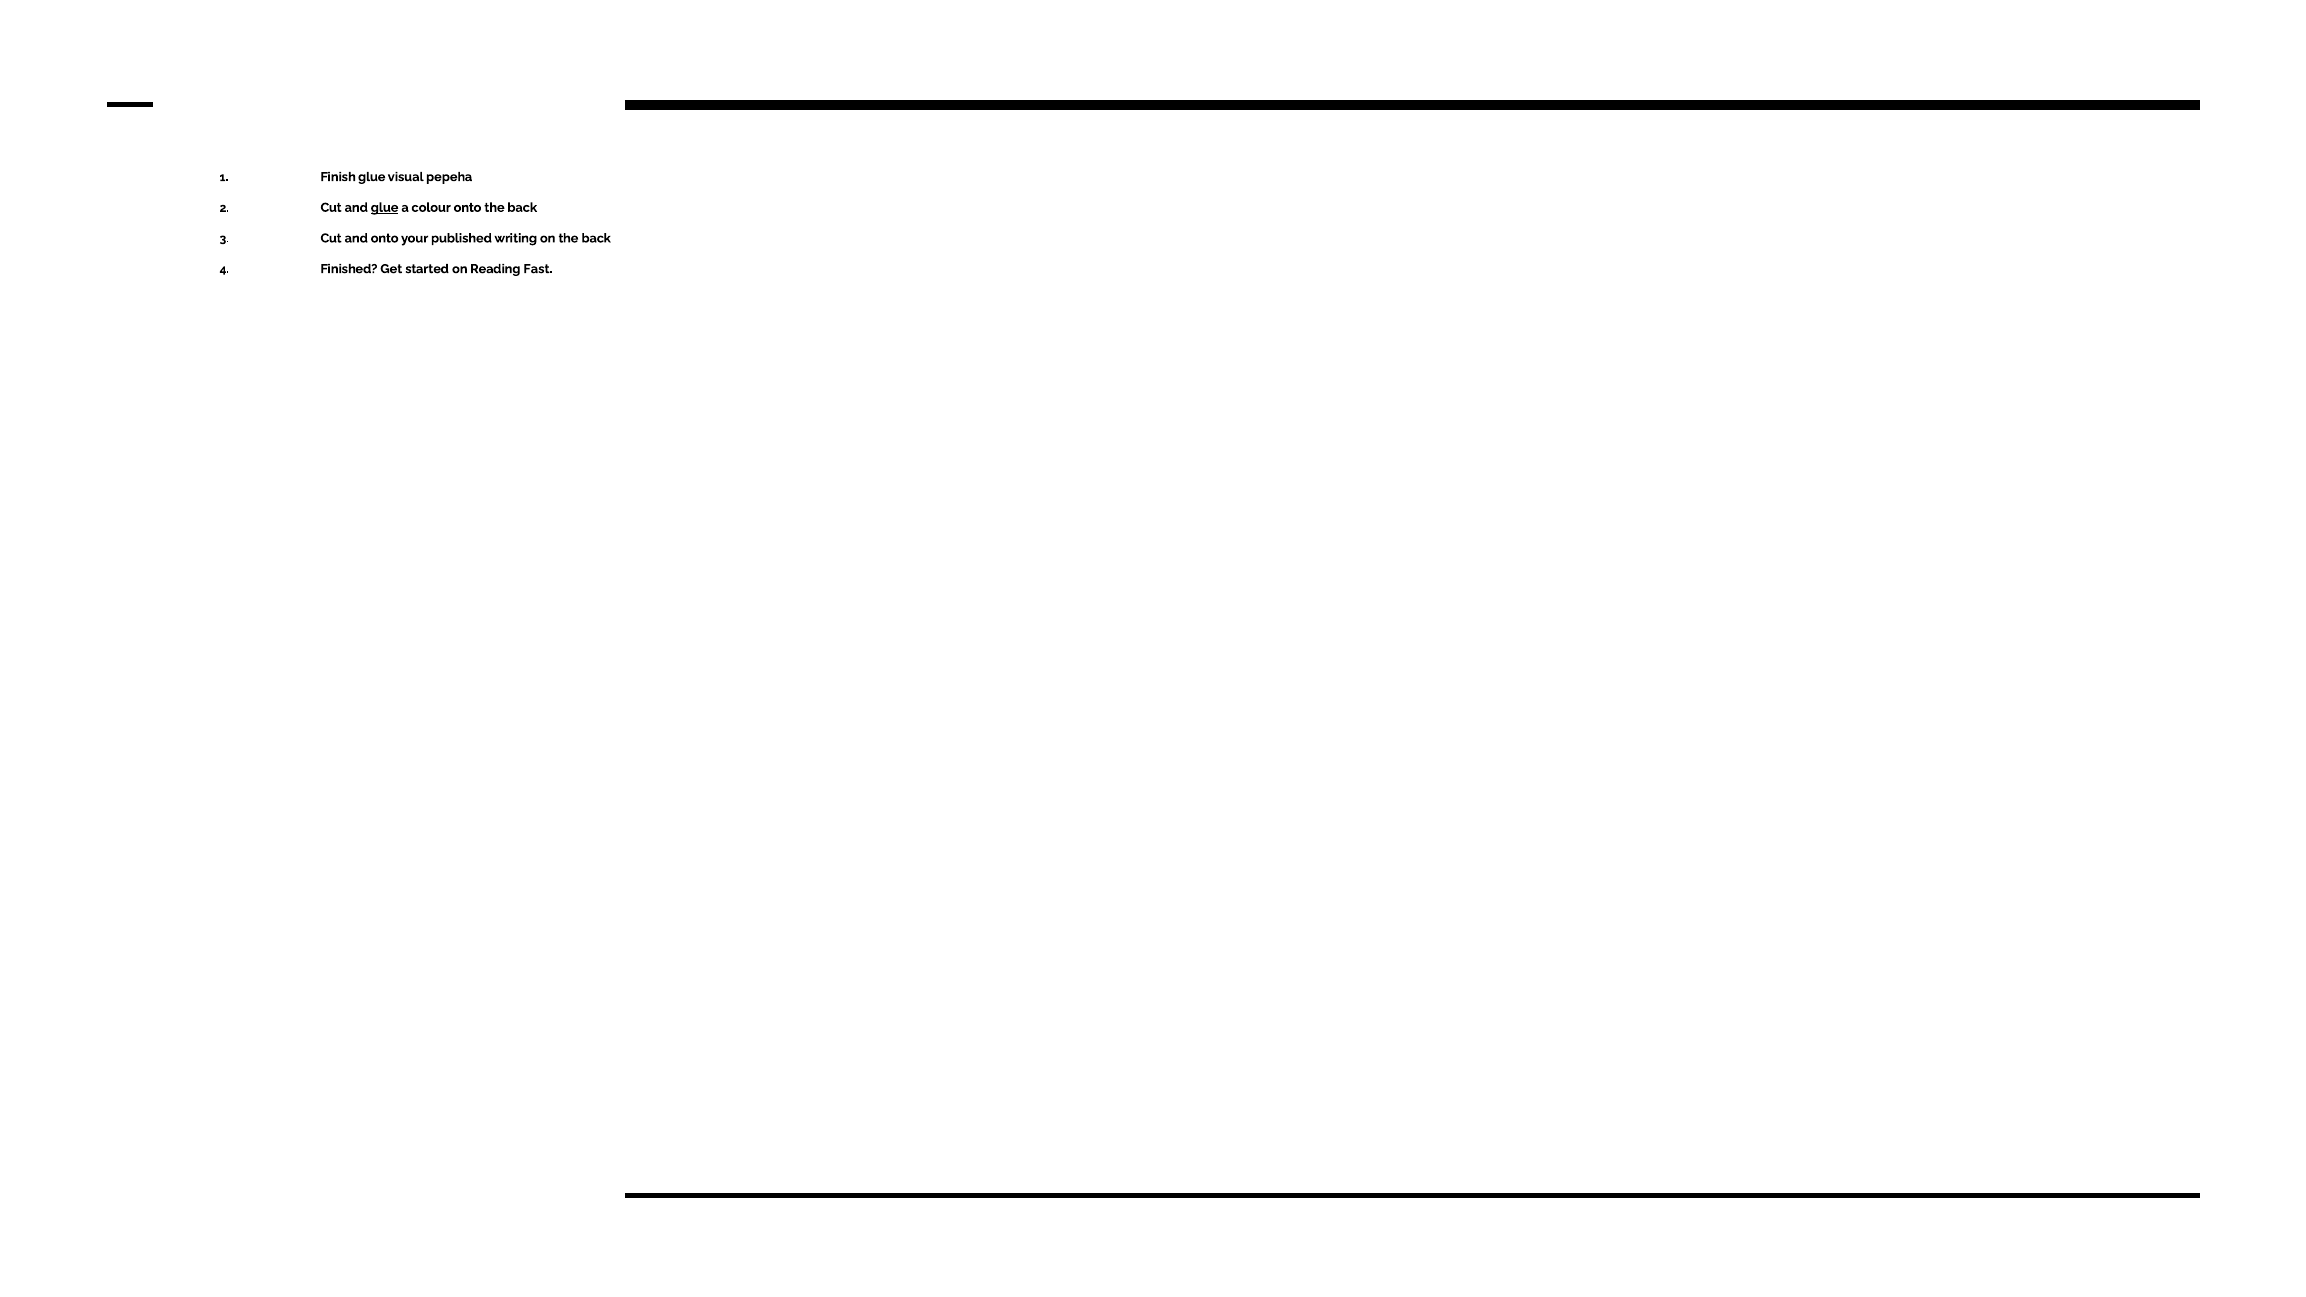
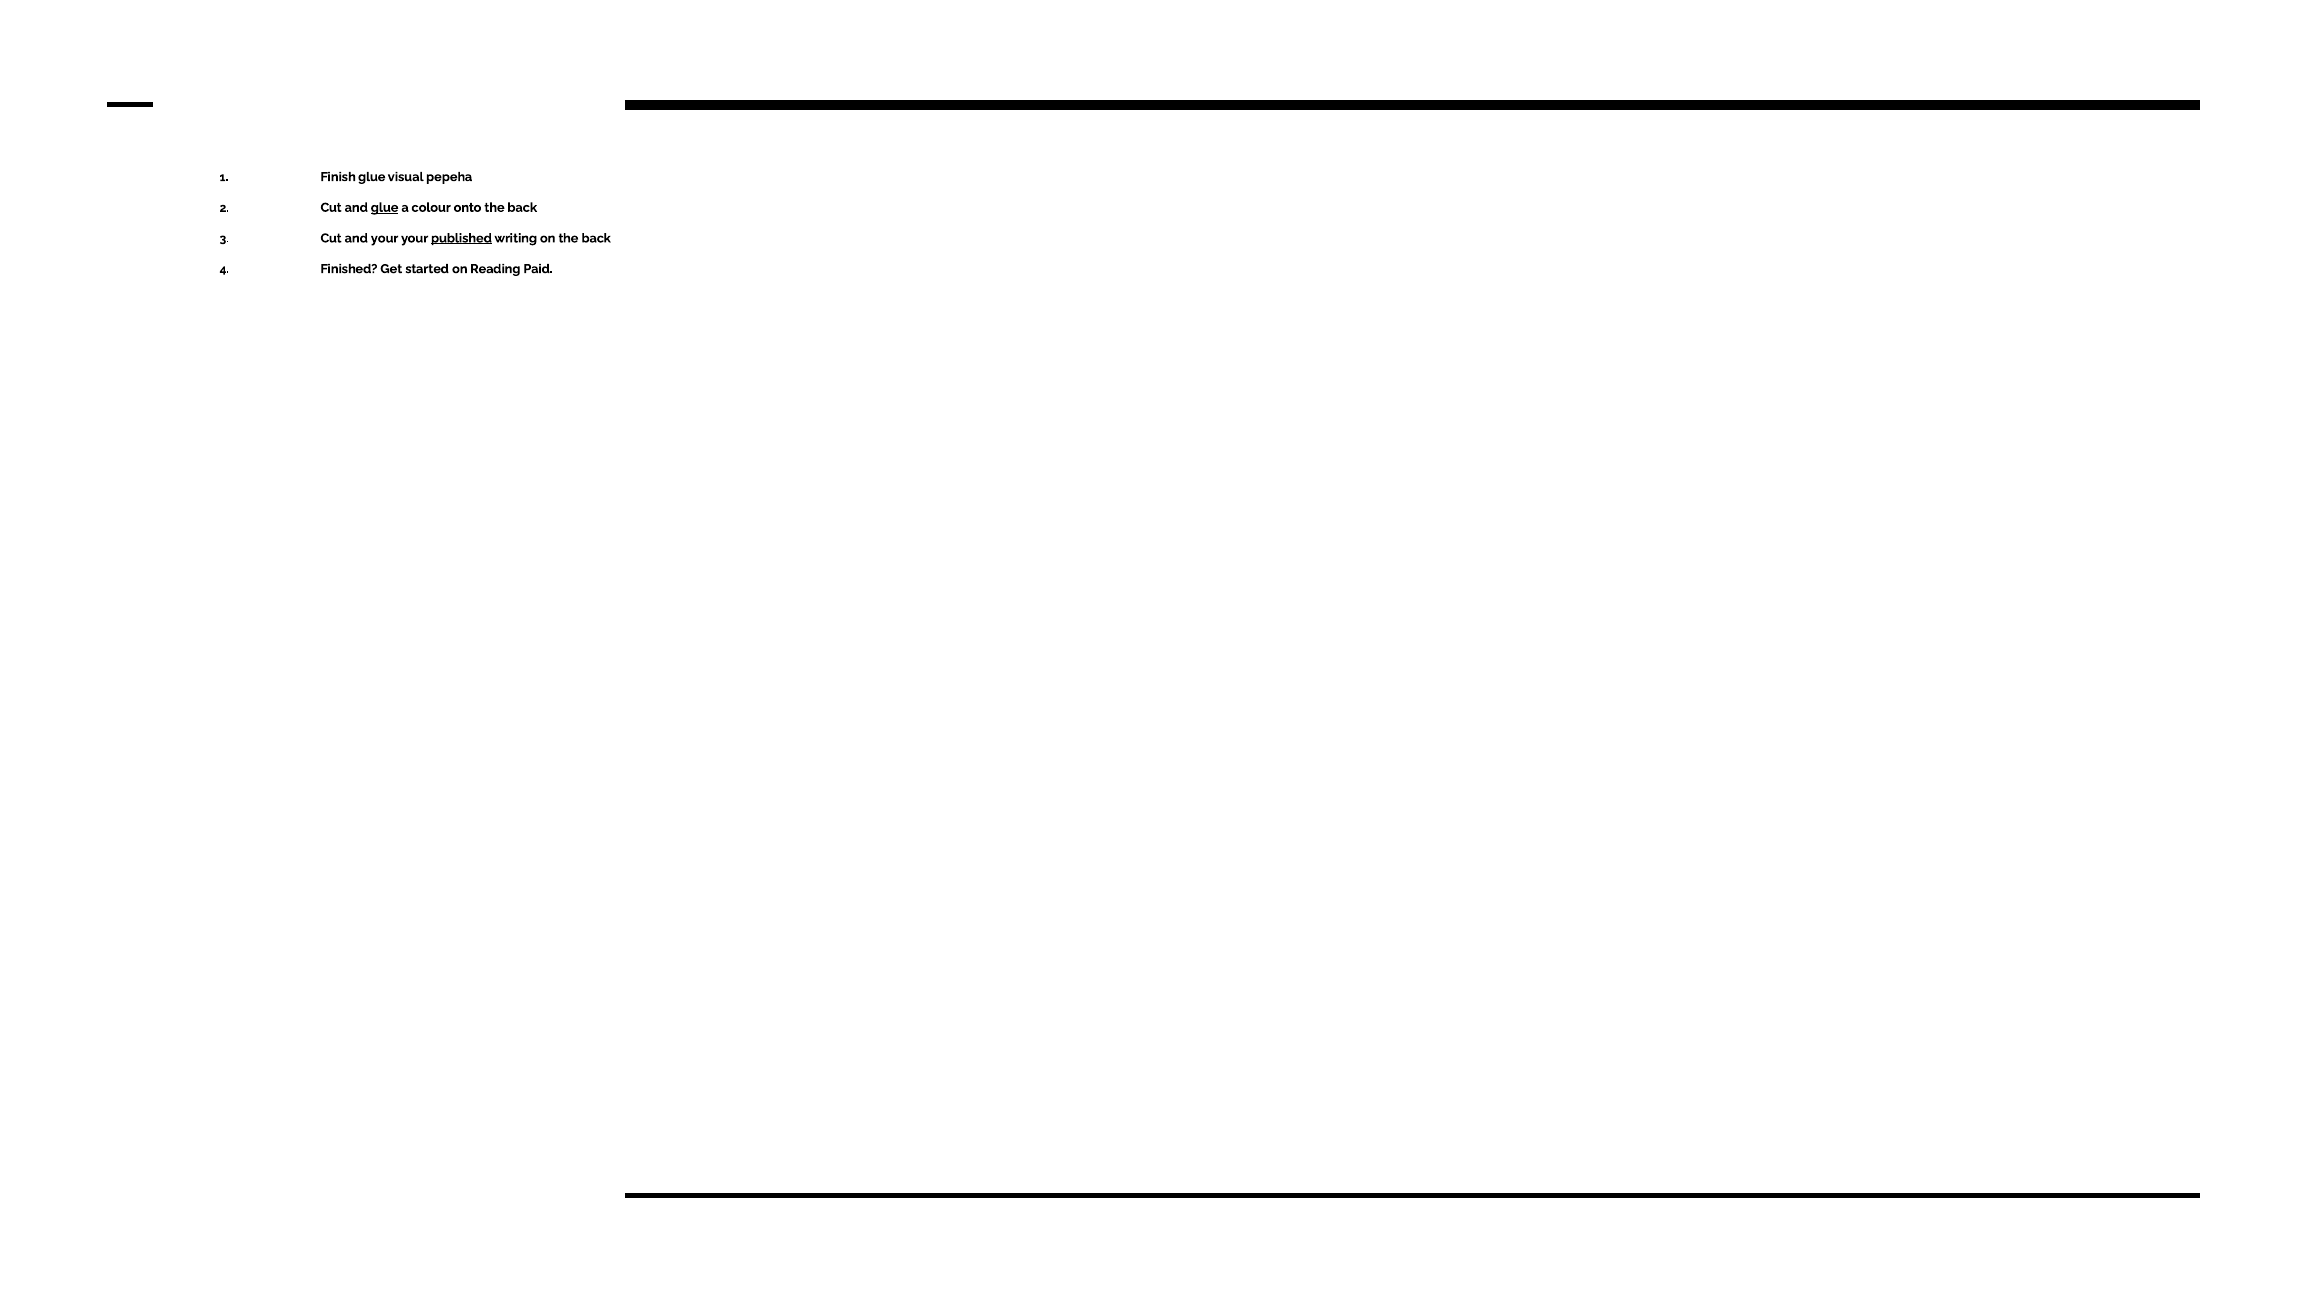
and onto: onto -> your
published underline: none -> present
Fast: Fast -> Paid
